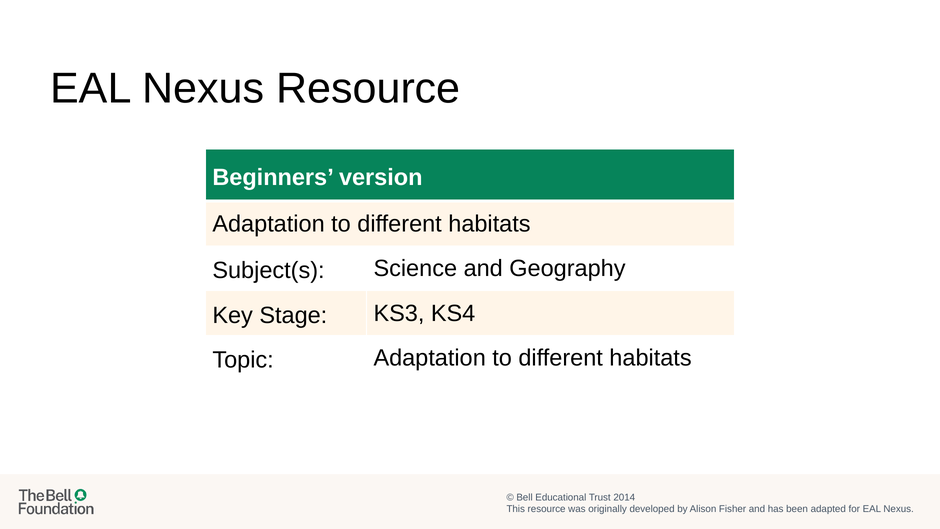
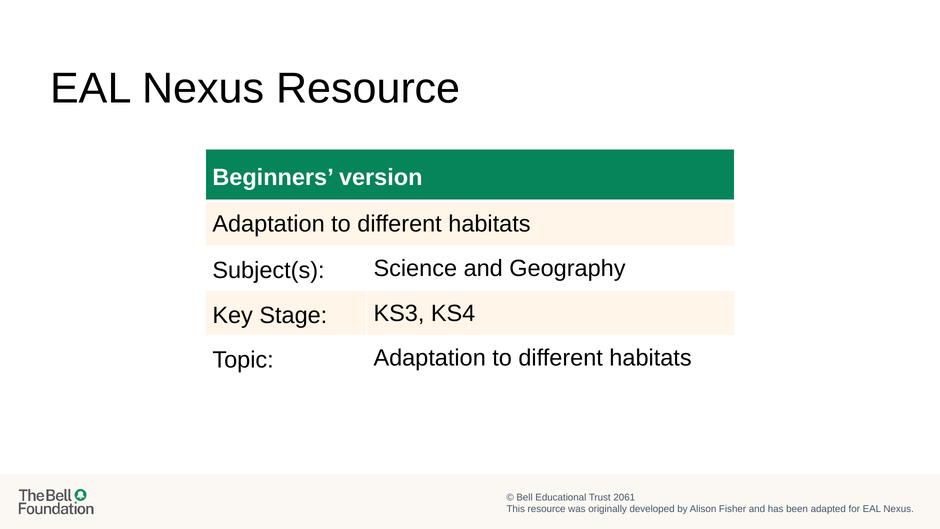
2014: 2014 -> 2061
